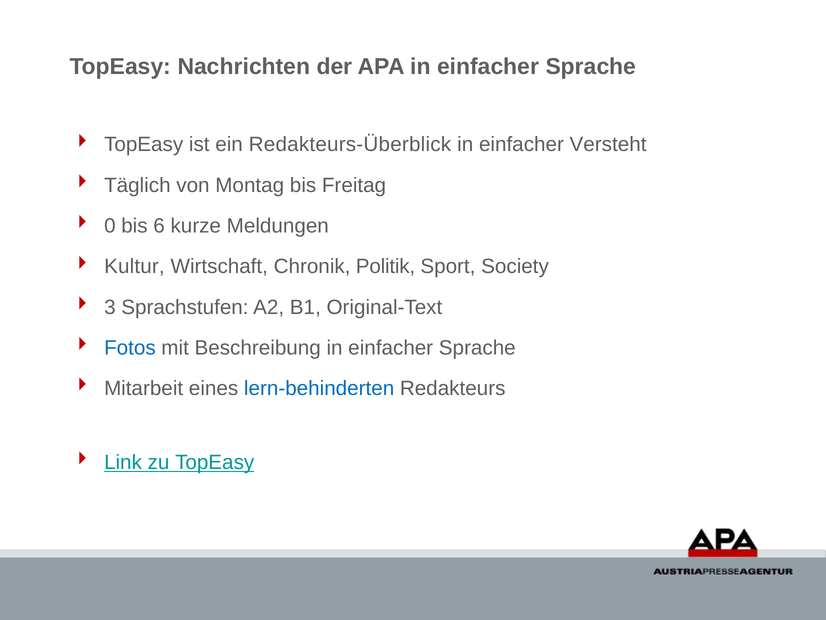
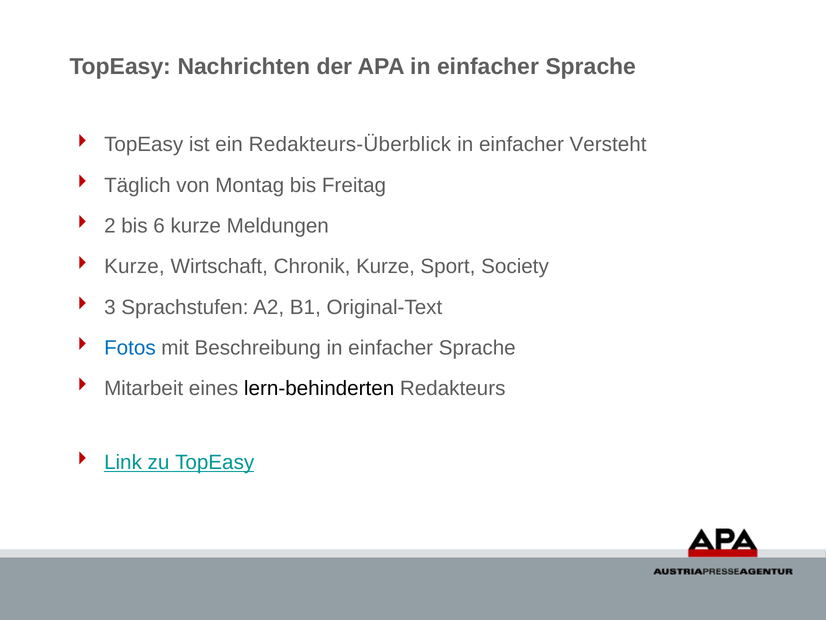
0: 0 -> 2
Kultur at (134, 266): Kultur -> Kurze
Chronik Politik: Politik -> Kurze
lern-behinderten colour: blue -> black
